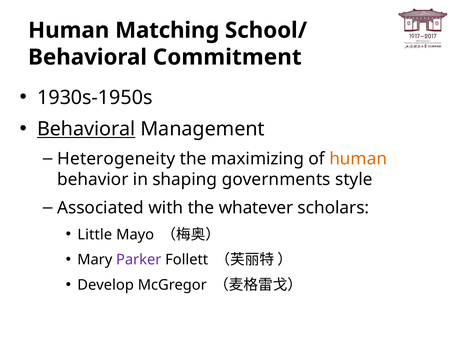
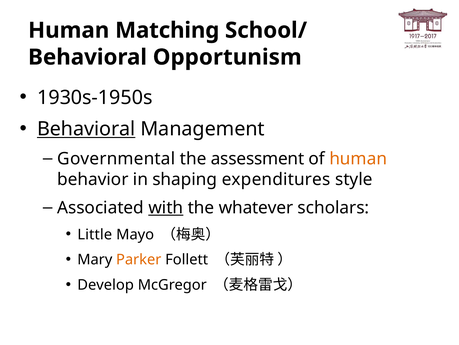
Commitment: Commitment -> Opportunism
Heterogeneity: Heterogeneity -> Governmental
maximizing: maximizing -> assessment
governments: governments -> expenditures
with underline: none -> present
Parker colour: purple -> orange
